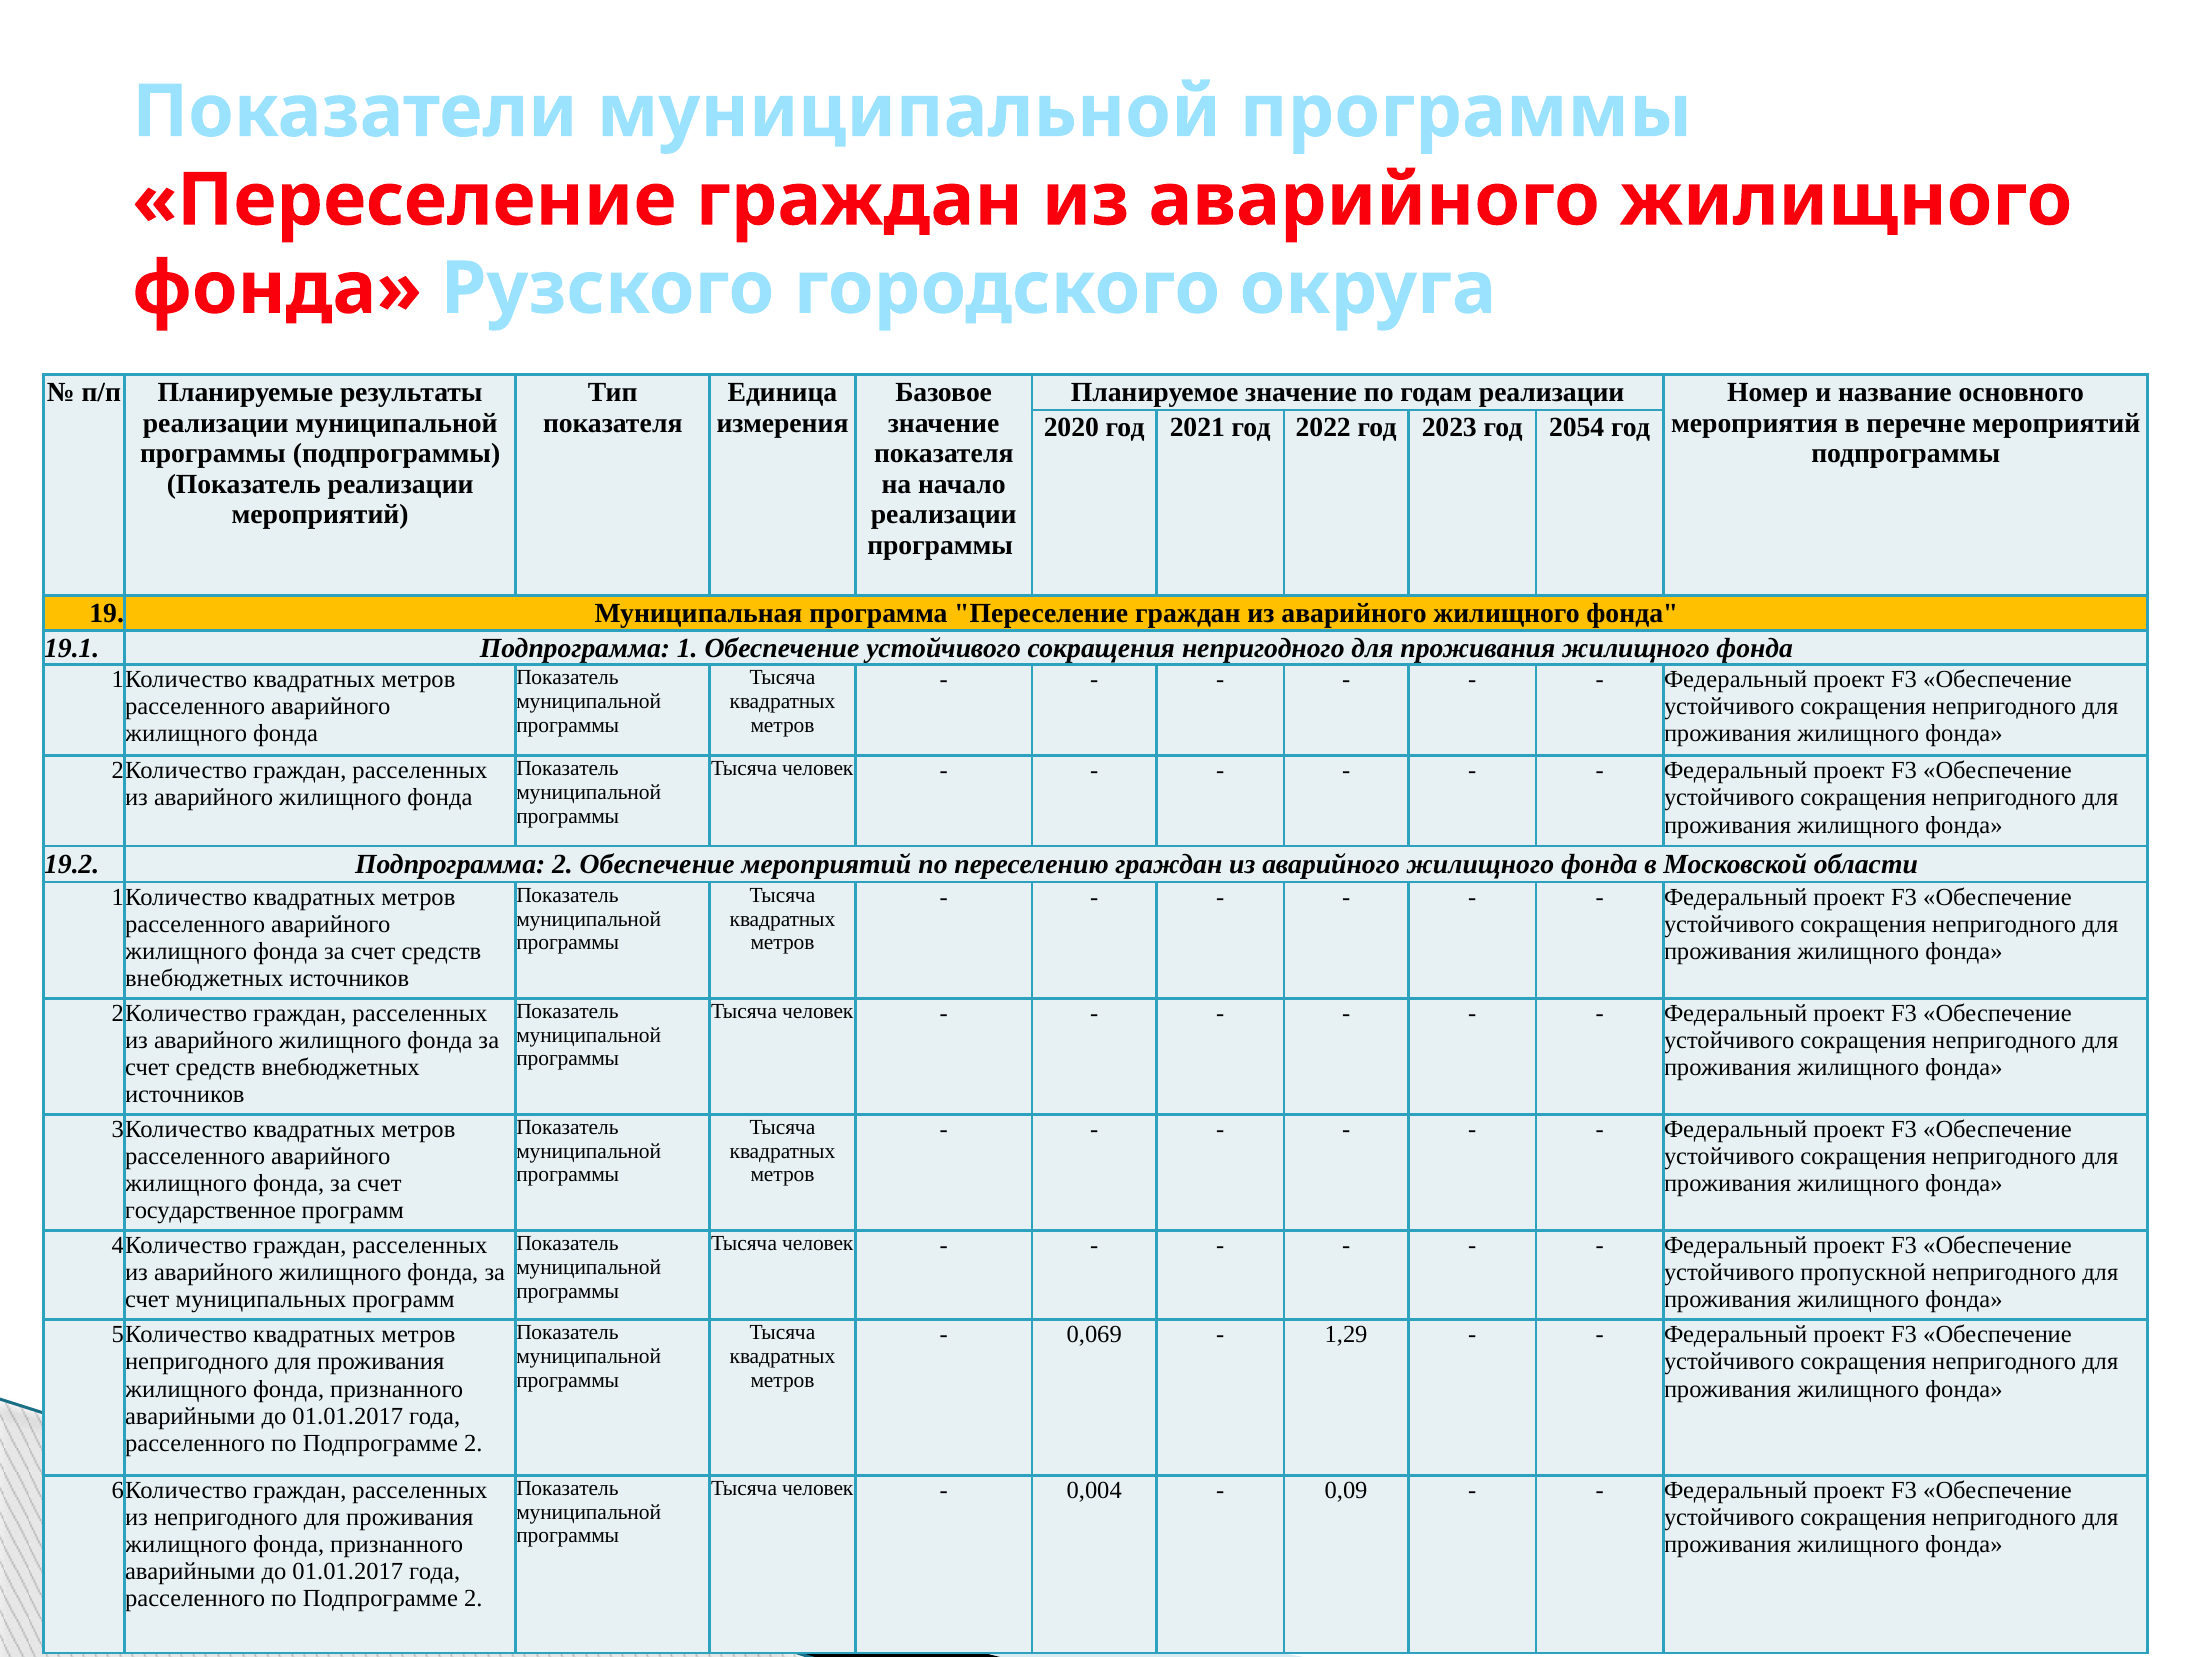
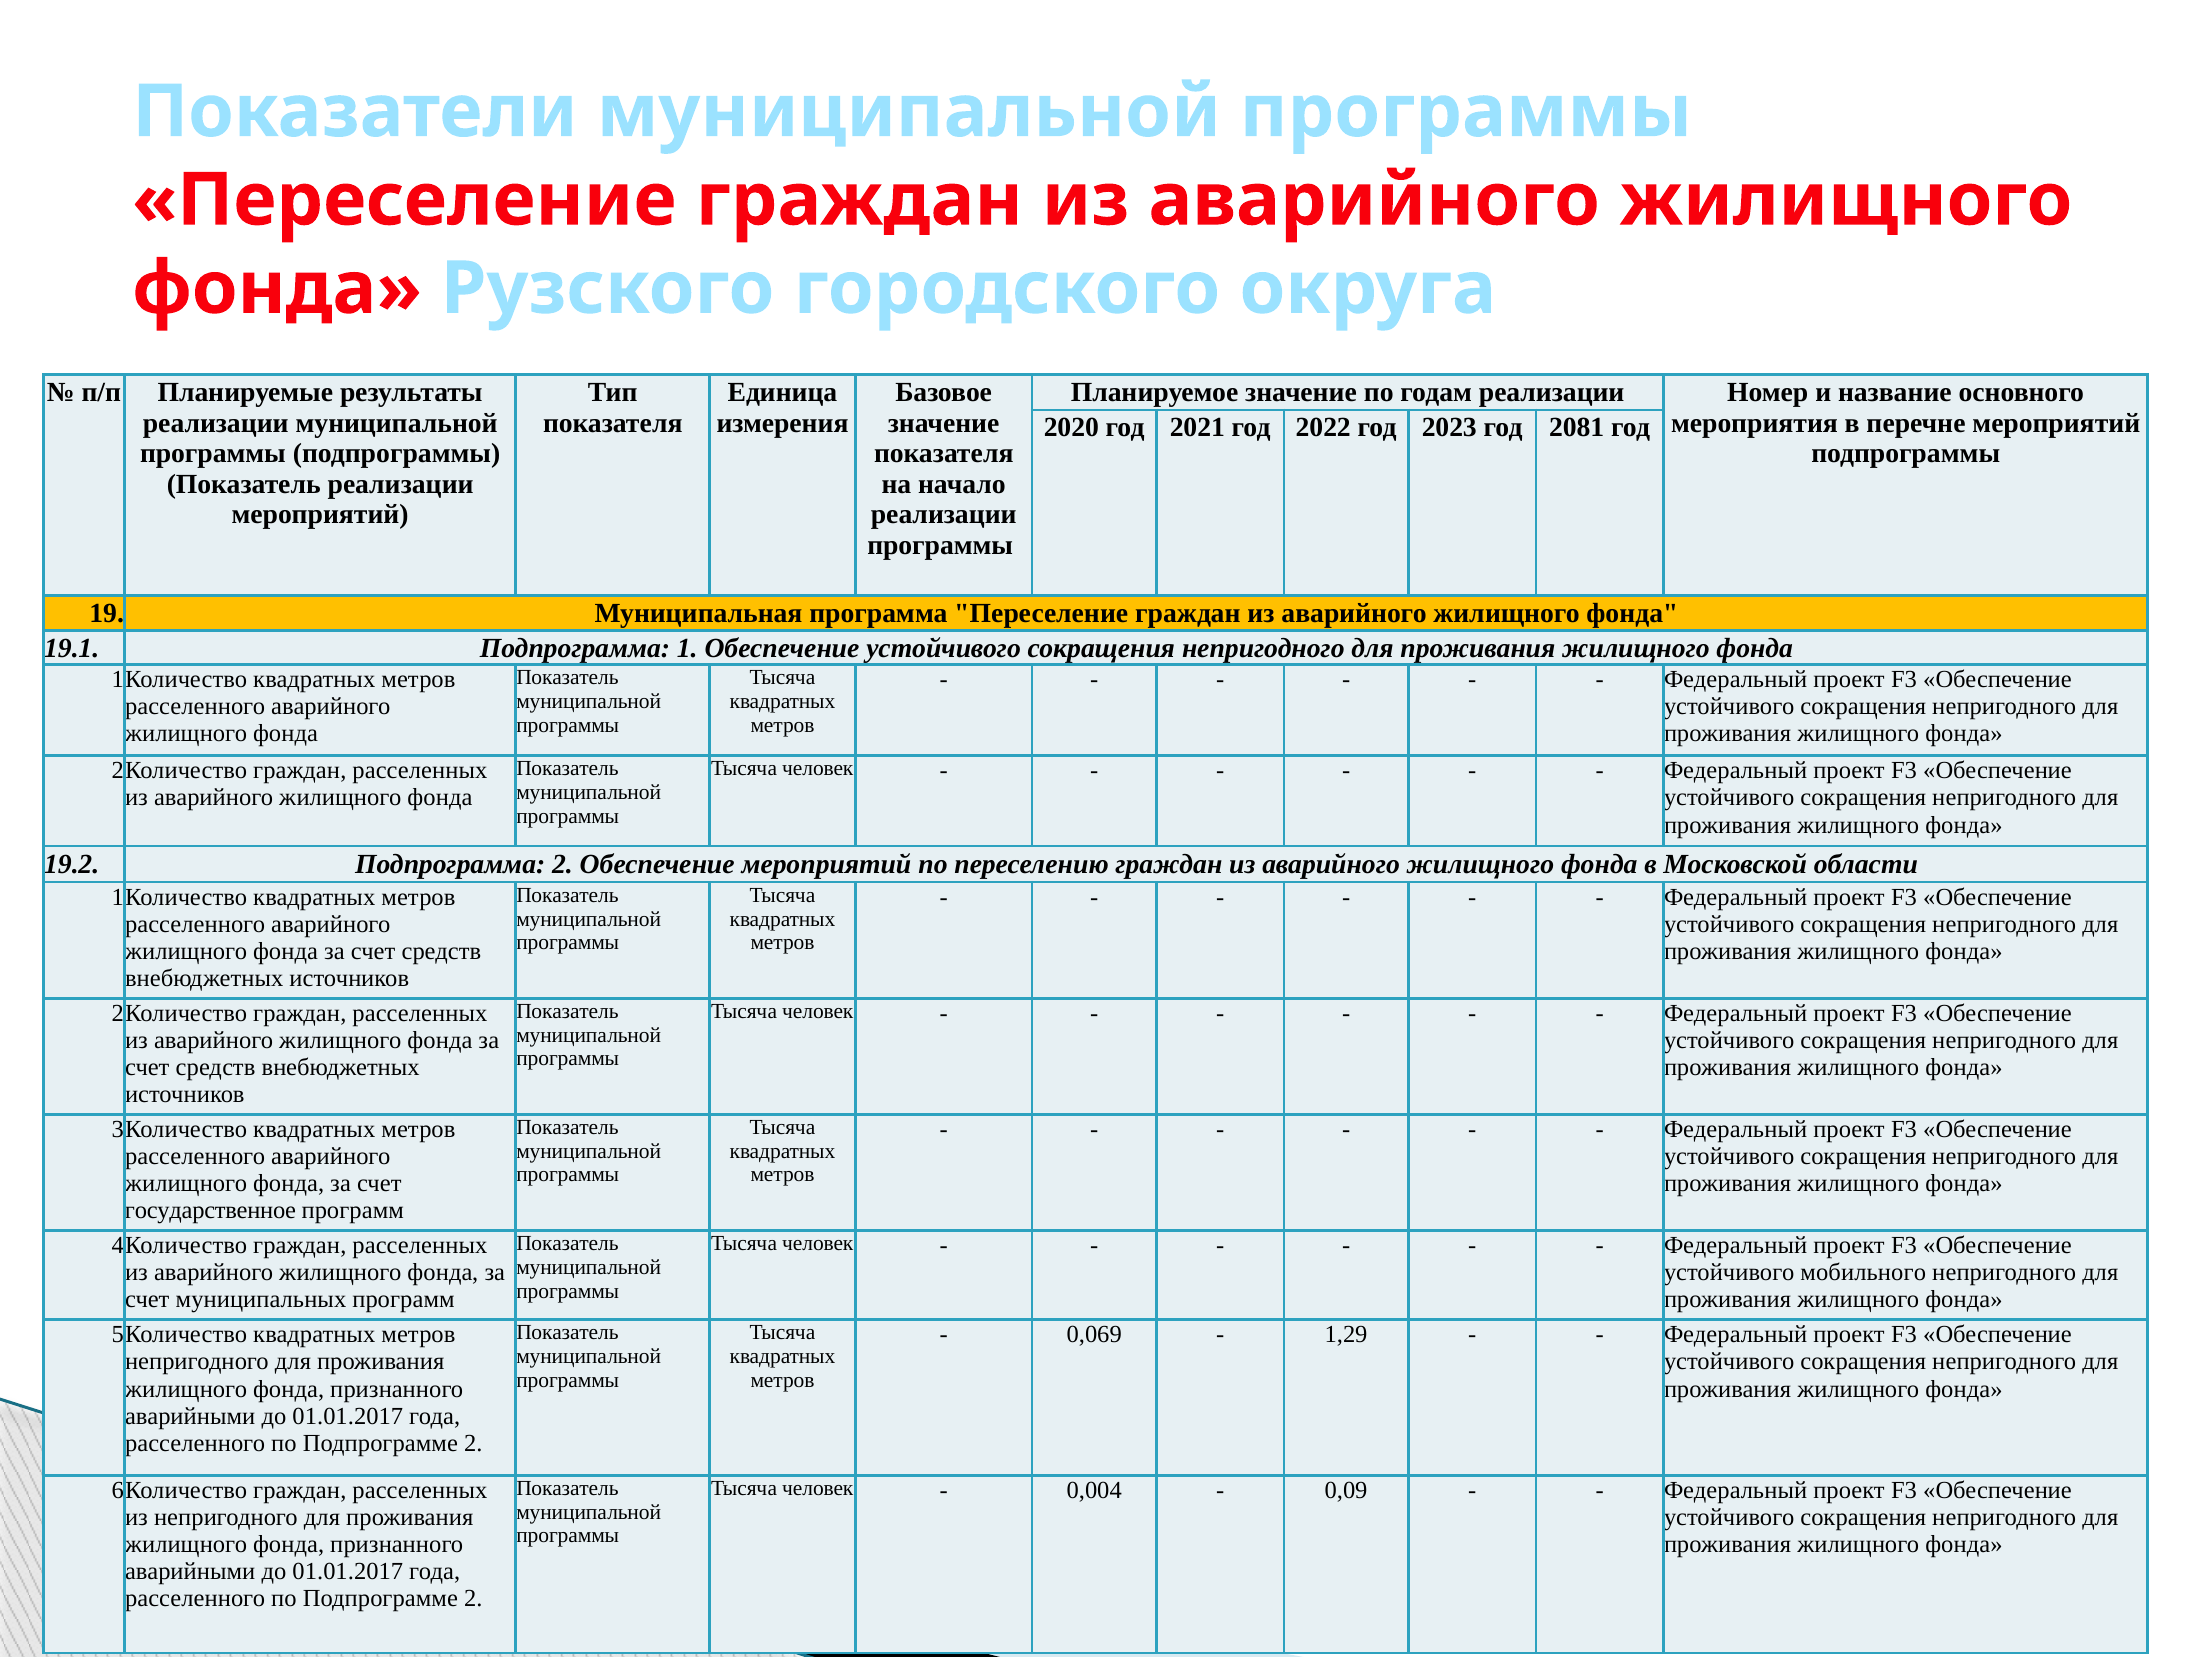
2054: 2054 -> 2081
пропускной: пропускной -> мобильного
